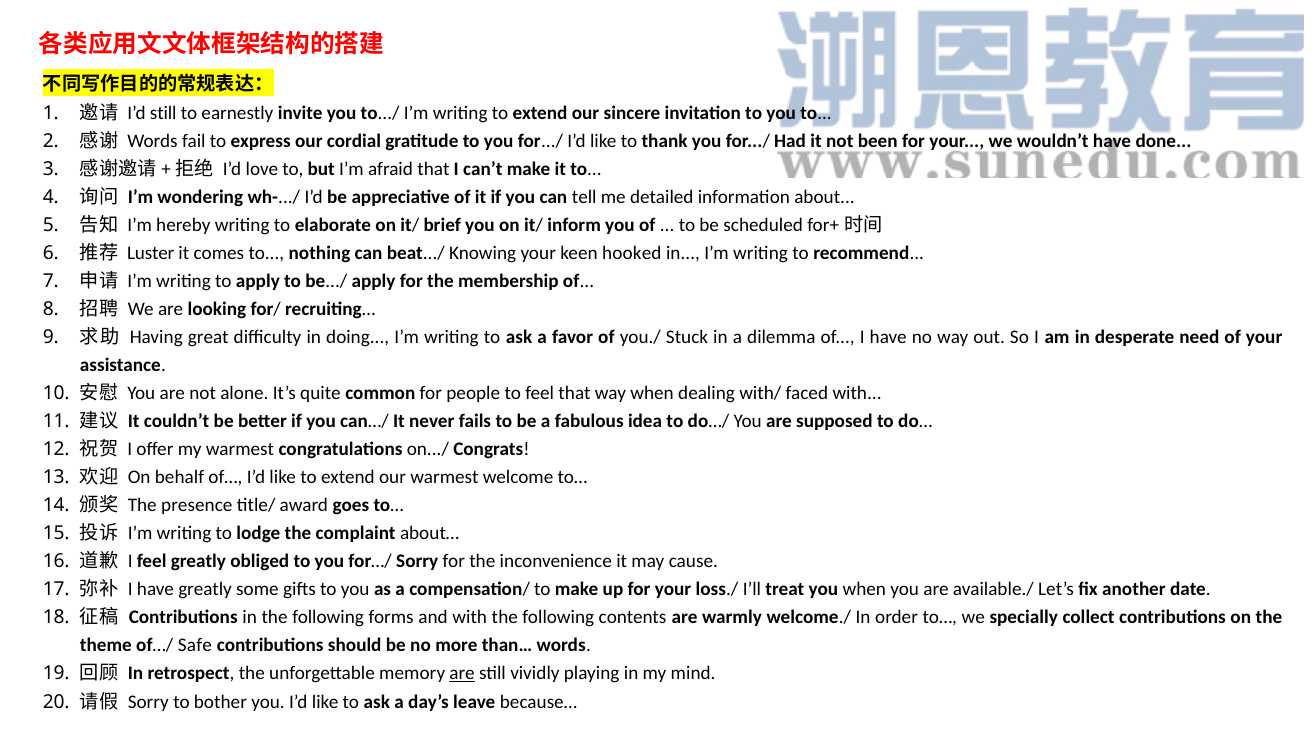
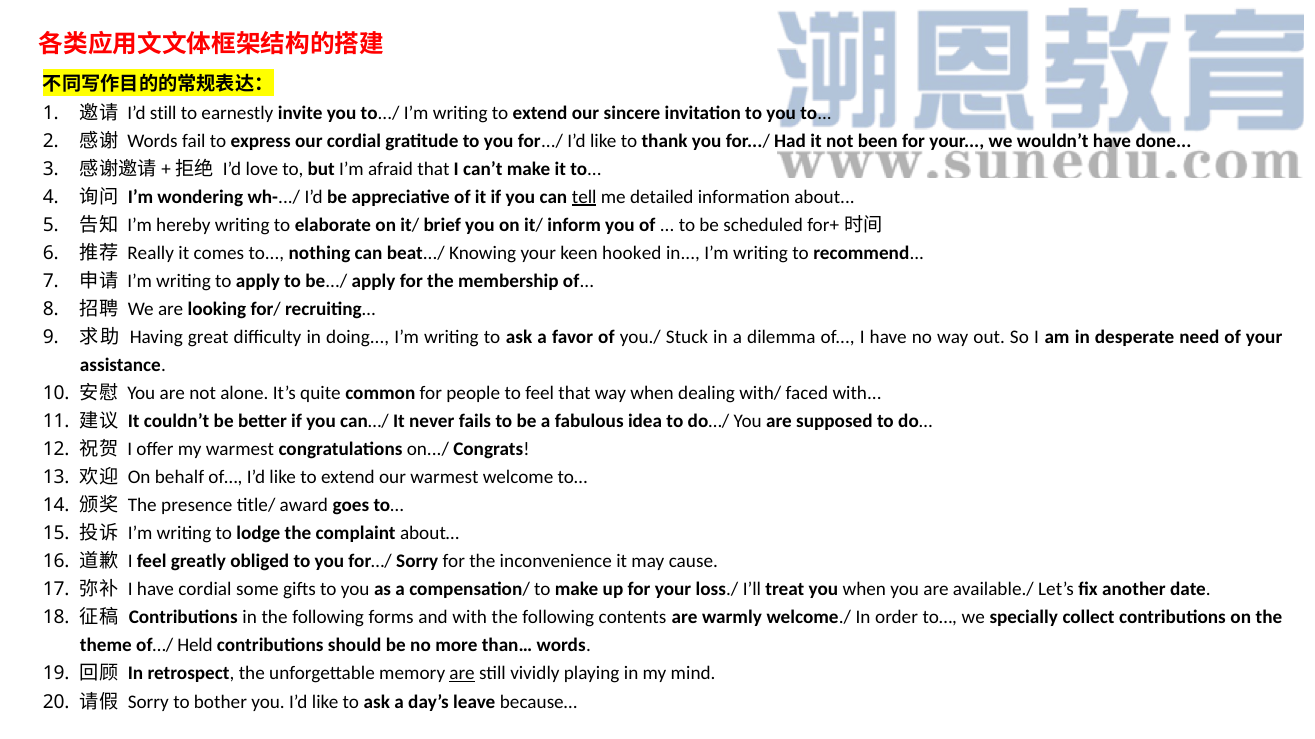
tell underline: none -> present
Luster: Luster -> Really
have greatly: greatly -> cordial
Safe: Safe -> Held
